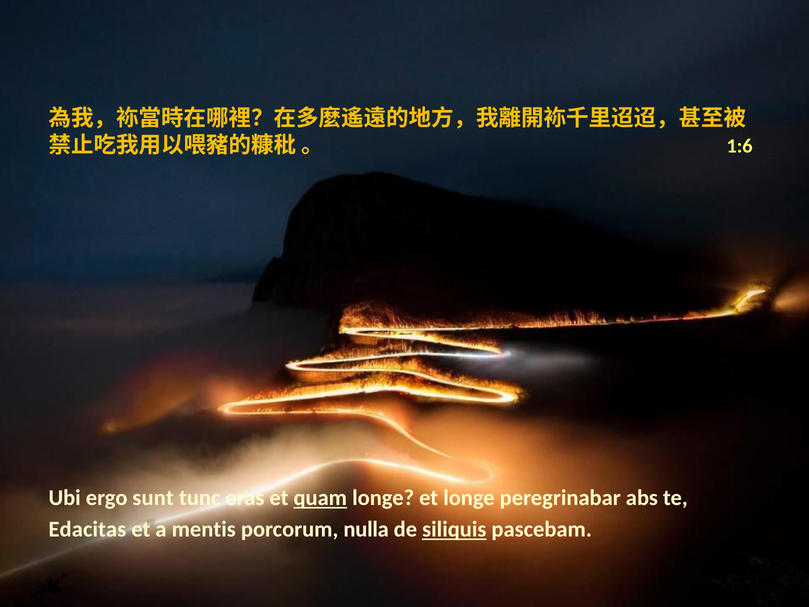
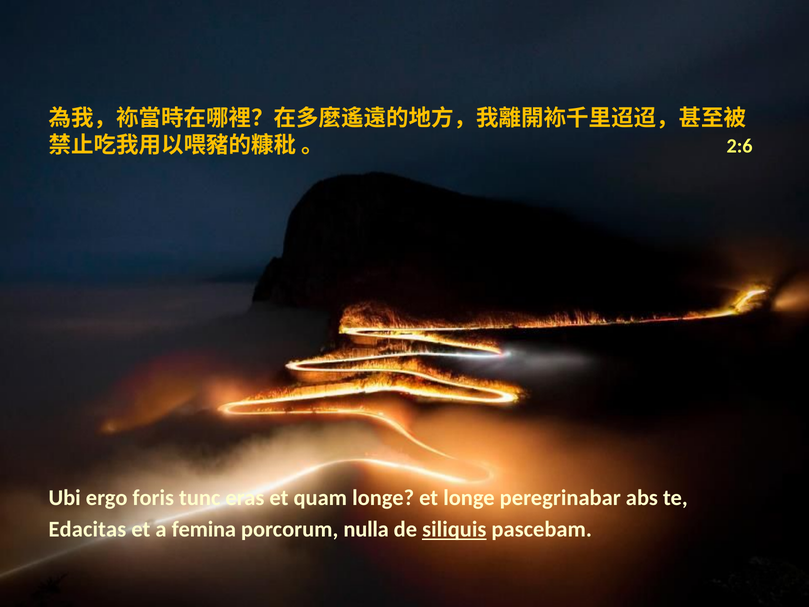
1:6: 1:6 -> 2:6
sunt: sunt -> foris
quam underline: present -> none
mentis: mentis -> femina
